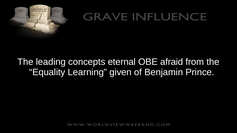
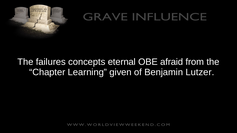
leading: leading -> failures
Equality: Equality -> Chapter
Prince: Prince -> Lutzer
